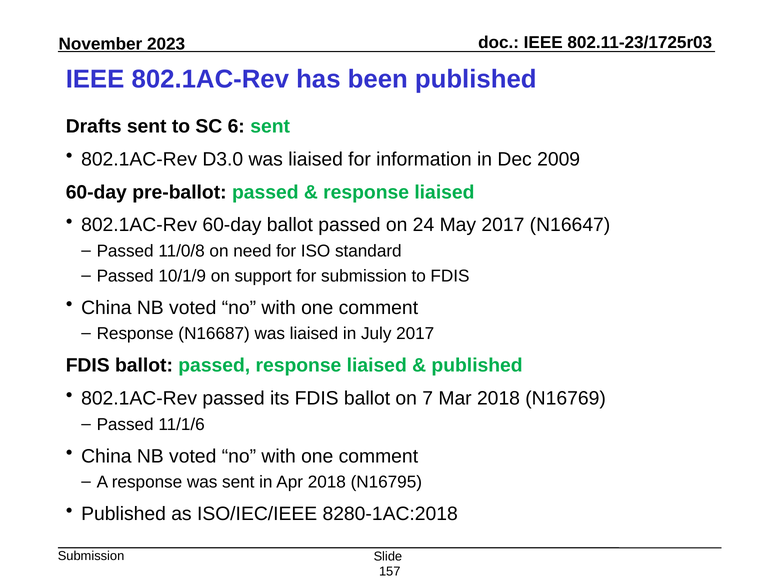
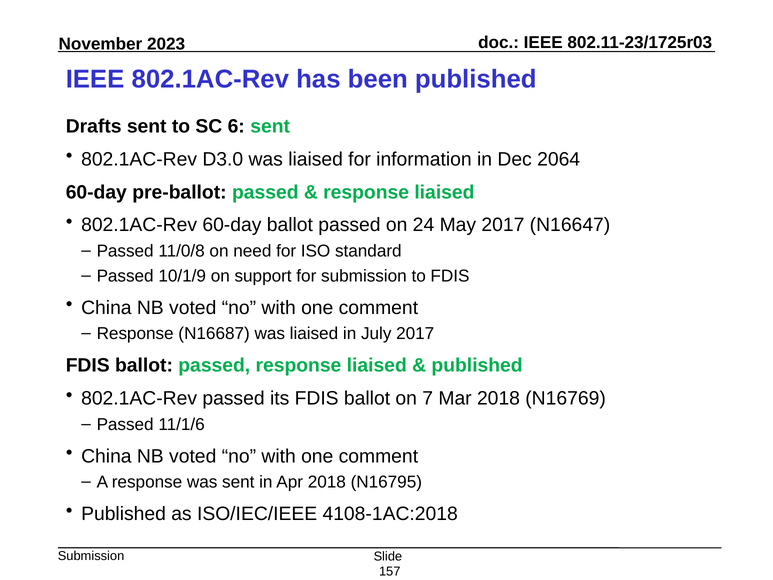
2009: 2009 -> 2064
8280-1AC:2018: 8280-1AC:2018 -> 4108-1AC:2018
